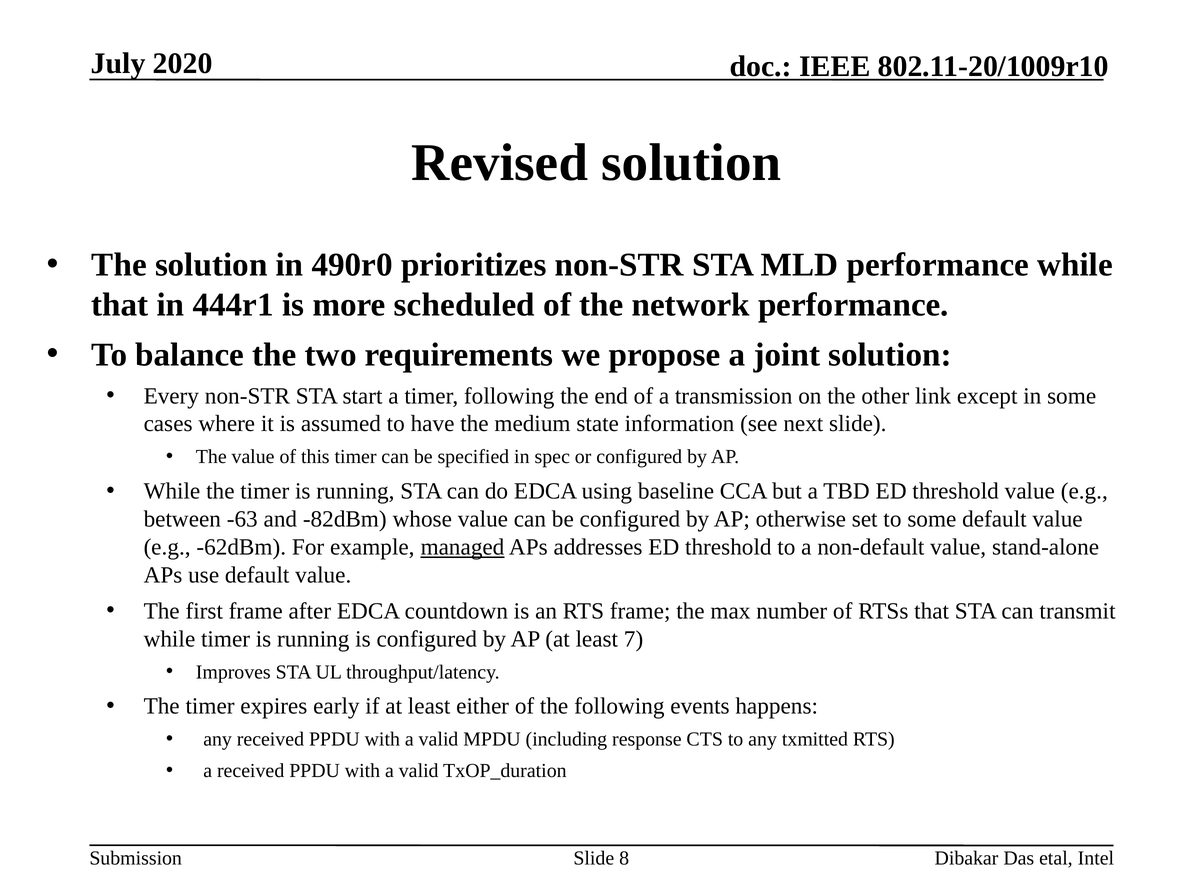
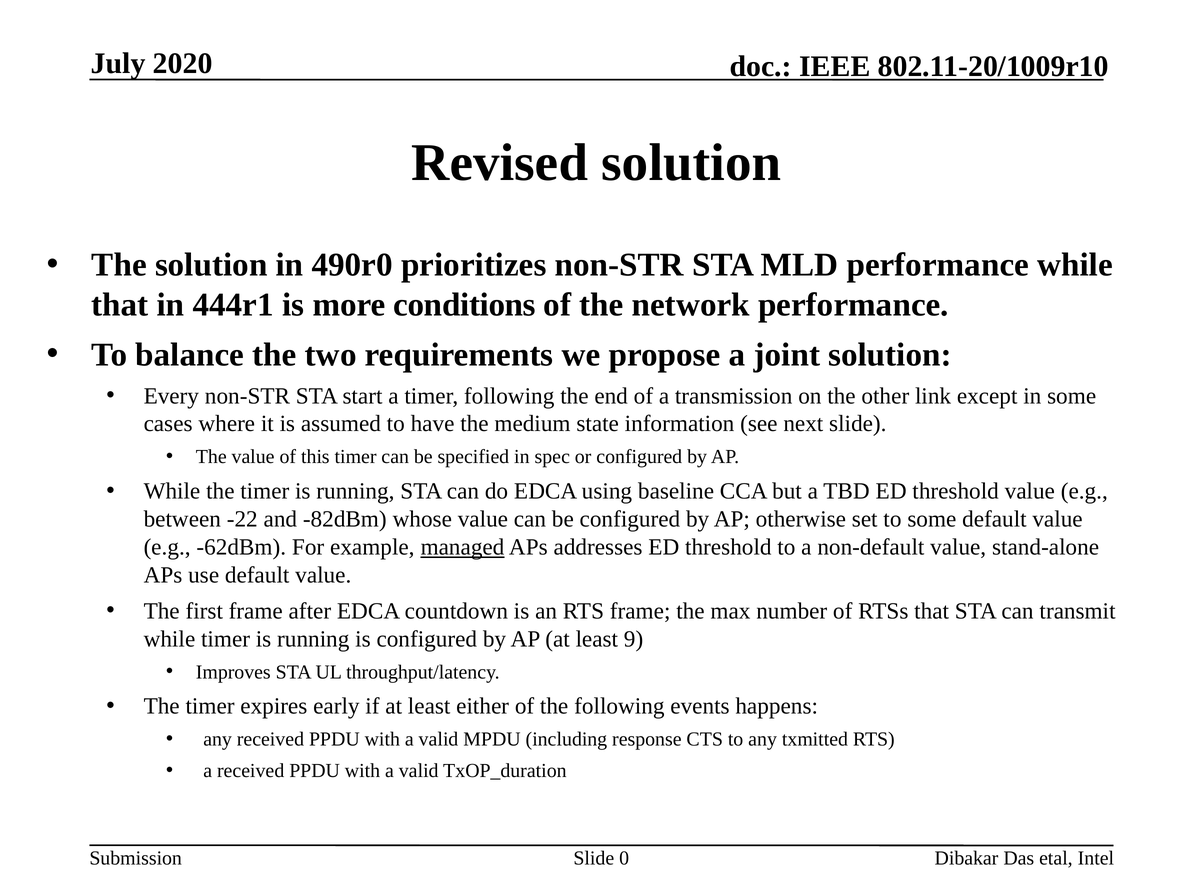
scheduled: scheduled -> conditions
-63: -63 -> -22
7: 7 -> 9
8: 8 -> 0
